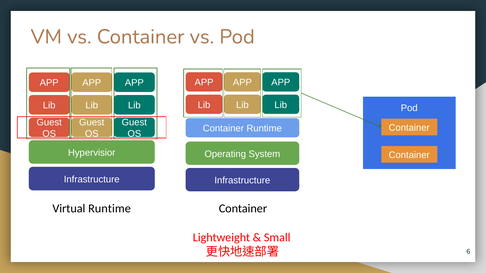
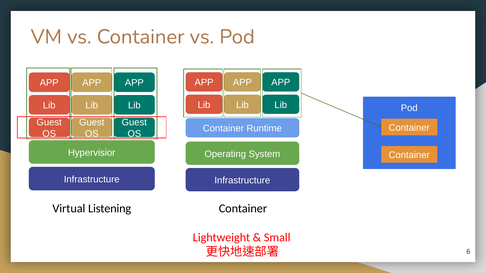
Virtual Runtime: Runtime -> Listening
